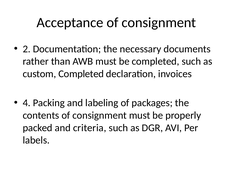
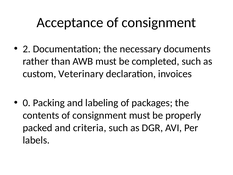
custom Completed: Completed -> Veterinary
4: 4 -> 0
